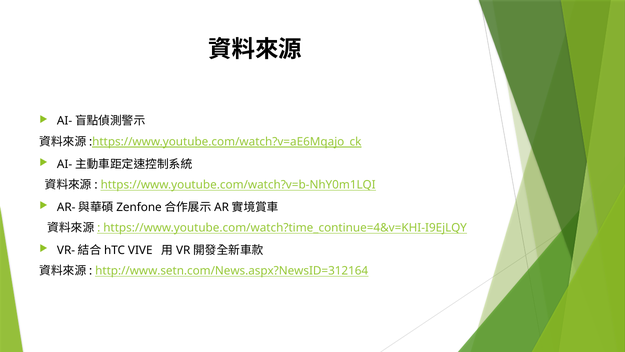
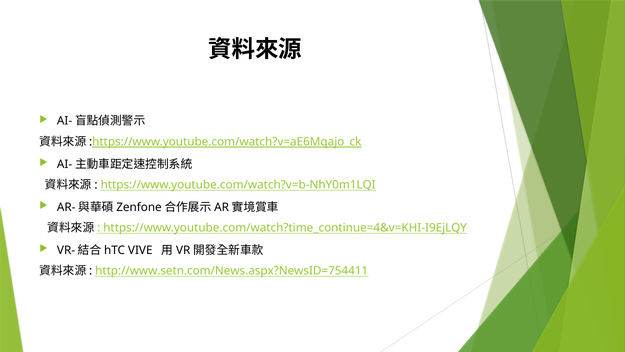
http://www.setn.com/News.aspx?NewsID=312164: http://www.setn.com/News.aspx?NewsID=312164 -> http://www.setn.com/News.aspx?NewsID=754411
